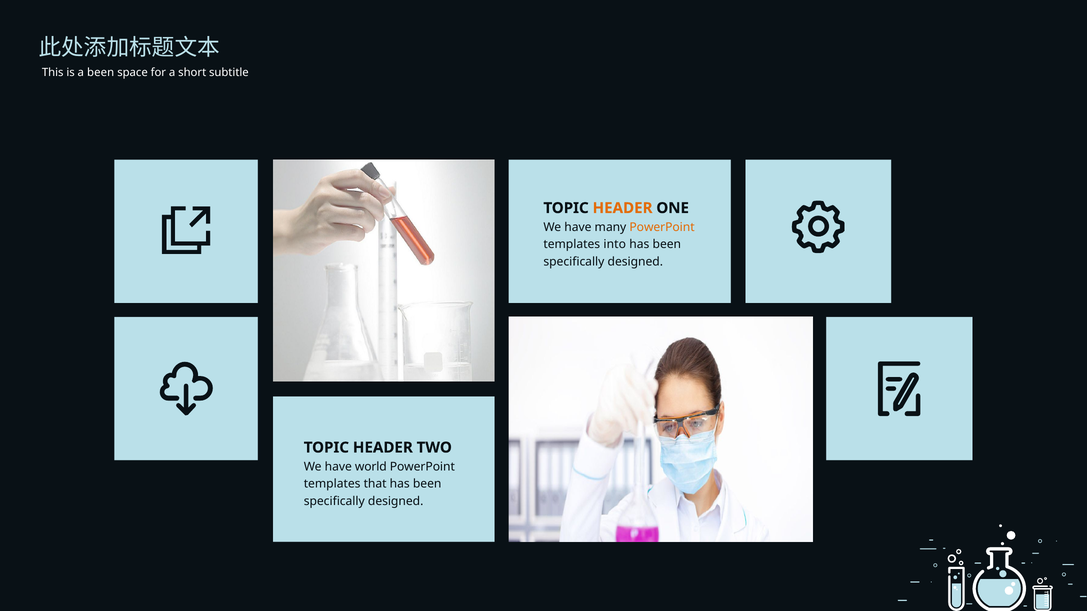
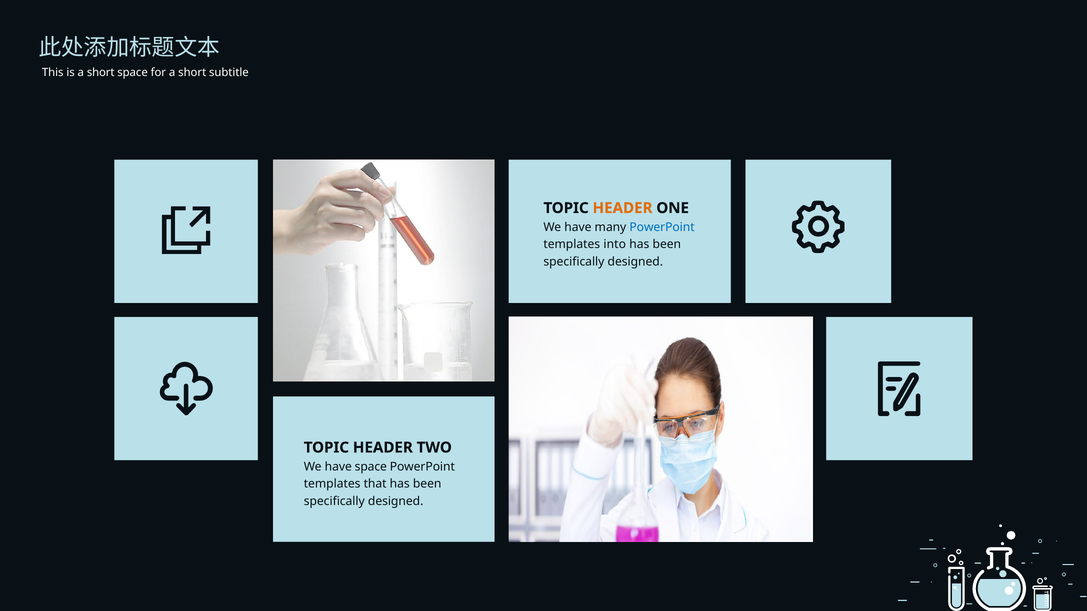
is a been: been -> short
PowerPoint at (662, 227) colour: orange -> blue
have world: world -> space
